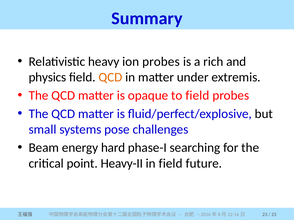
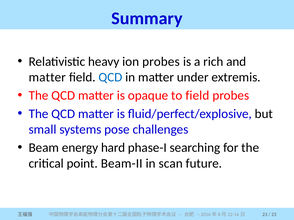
physics at (47, 77): physics -> matter
QCD at (110, 77) colour: orange -> blue
Heavy-II: Heavy-II -> Beam-II
in field: field -> scan
